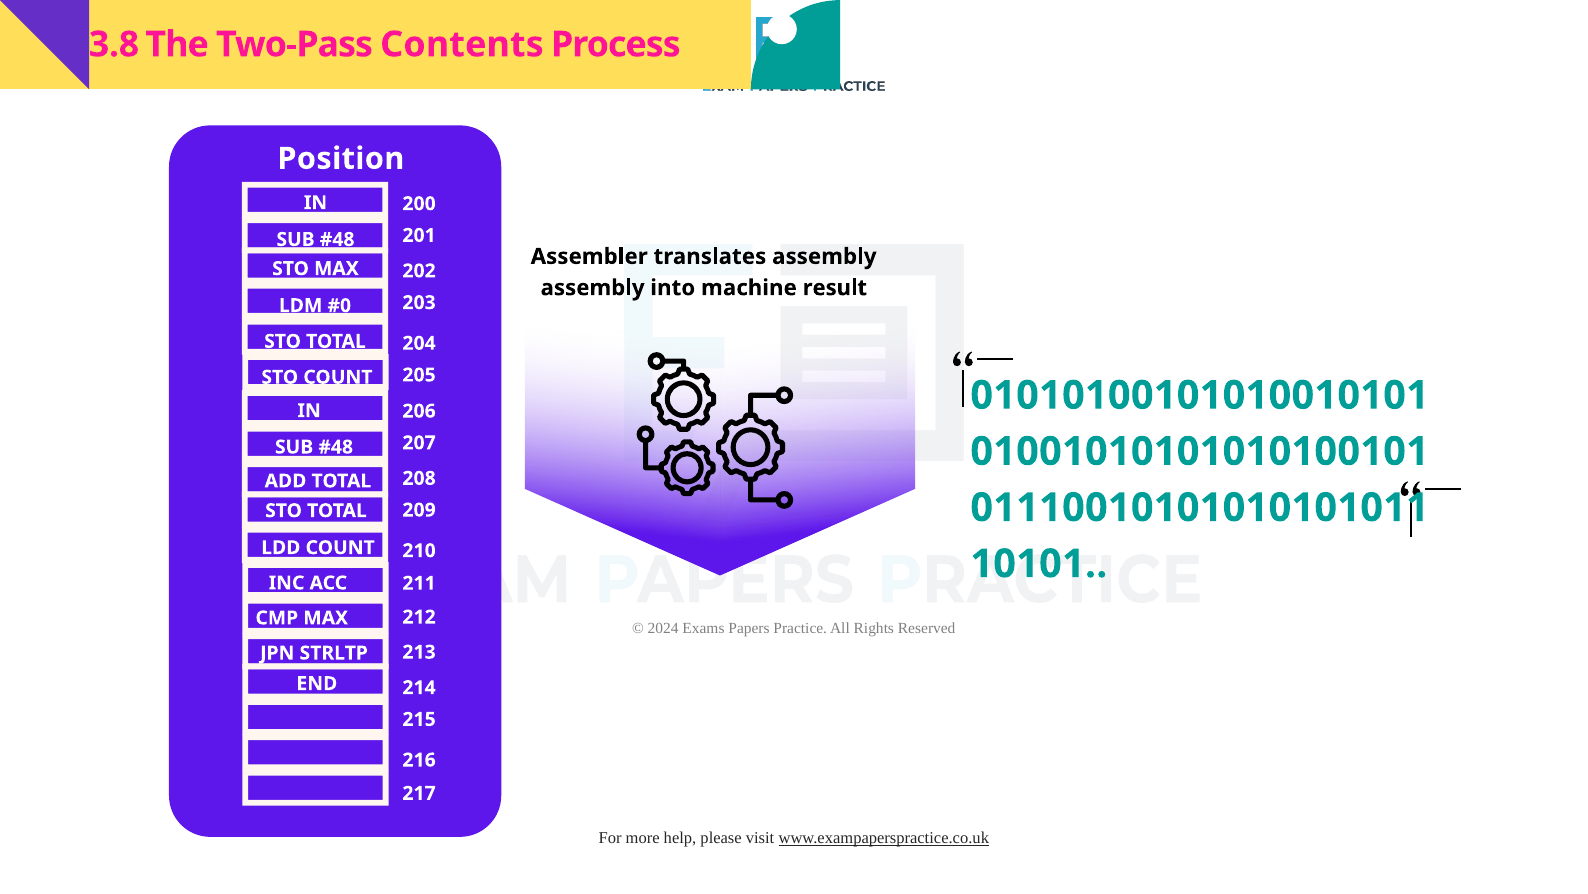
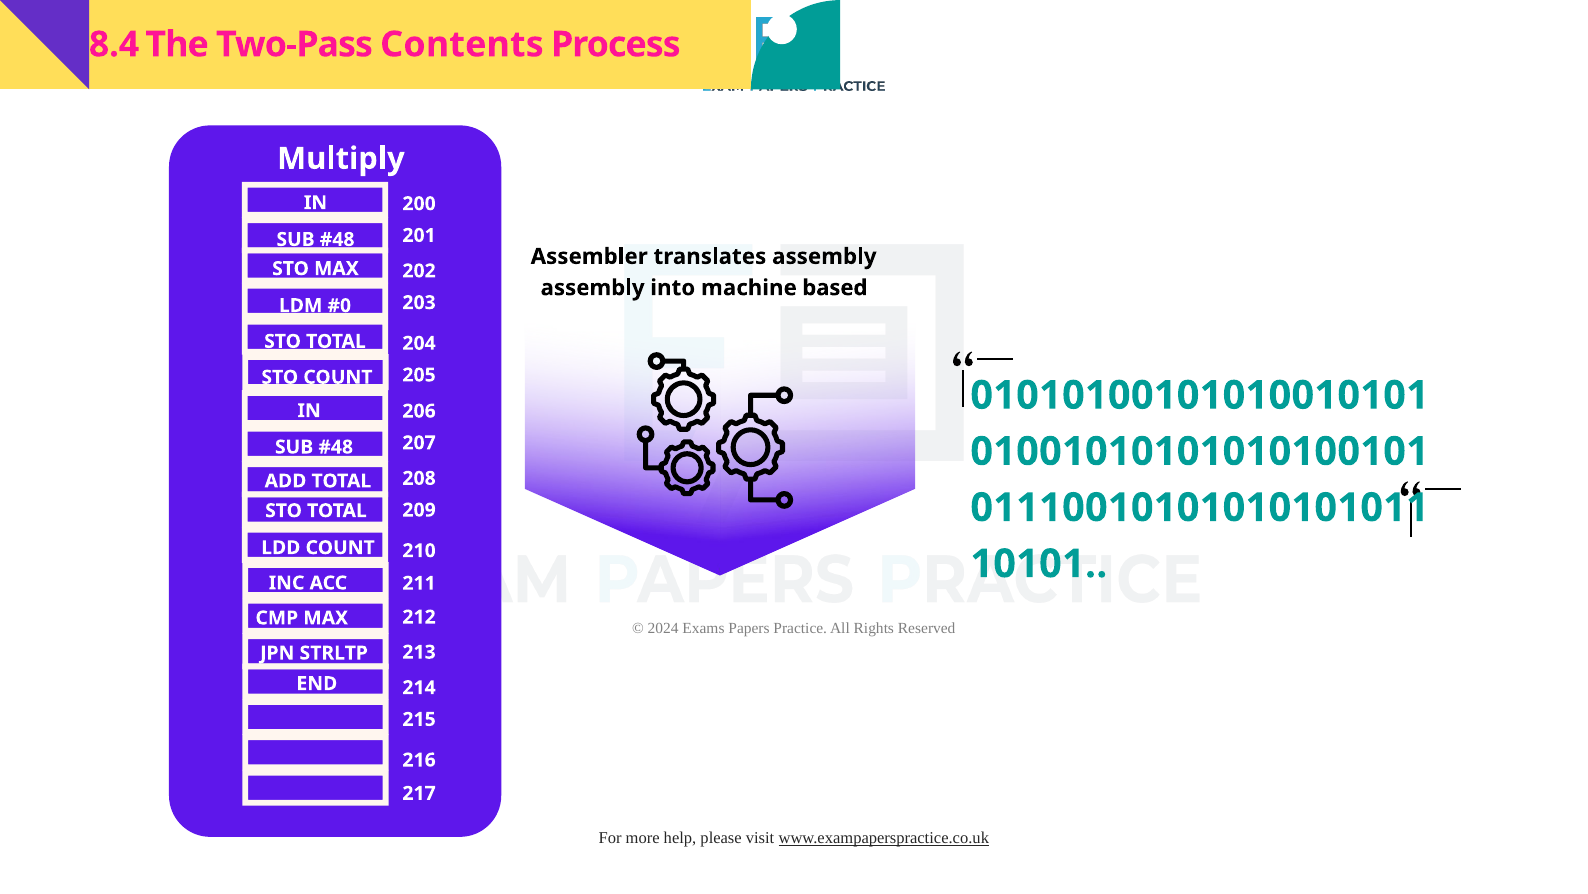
3.8: 3.8 -> 8.4
Position: Position -> Multiply
result: result -> based
